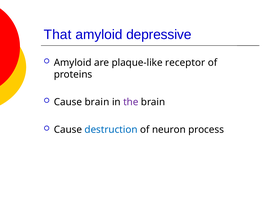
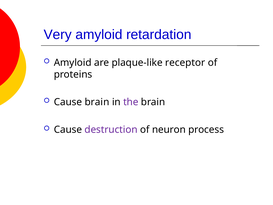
That: That -> Very
depressive: depressive -> retardation
destruction colour: blue -> purple
